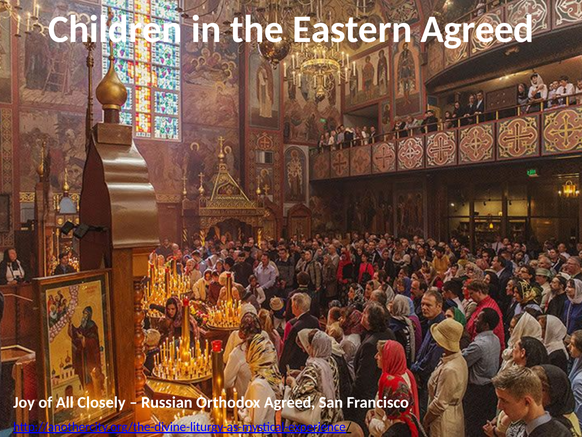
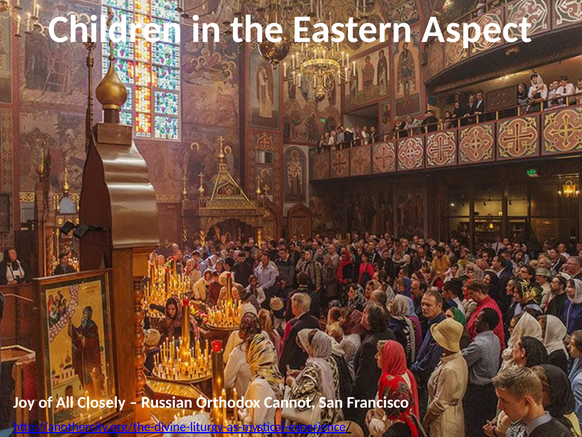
Eastern Agreed: Agreed -> Aspect
Orthodox Agreed: Agreed -> Cannot
